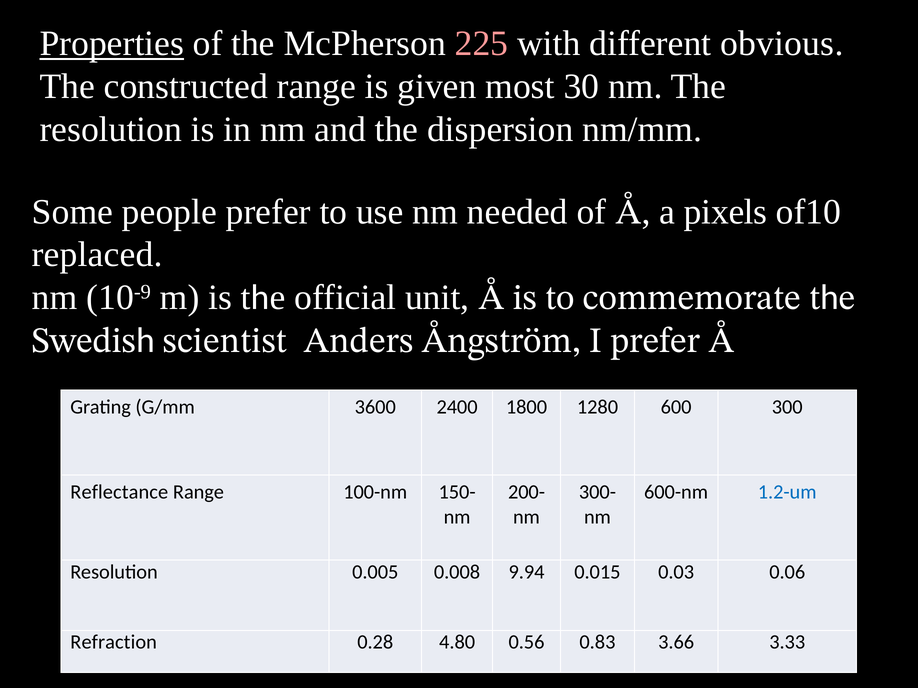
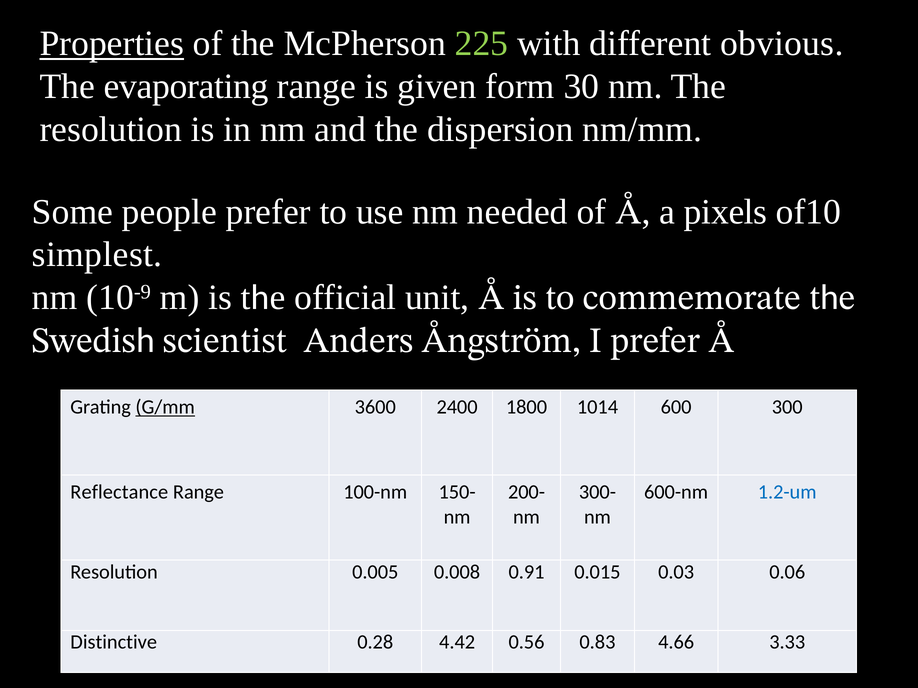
225 colour: pink -> light green
constructed: constructed -> evaporating
most: most -> form
replaced: replaced -> simplest
G/mm underline: none -> present
1280: 1280 -> 1014
9.94: 9.94 -> 0.91
Refraction: Refraction -> Distinctive
4.80: 4.80 -> 4.42
3.66: 3.66 -> 4.66
